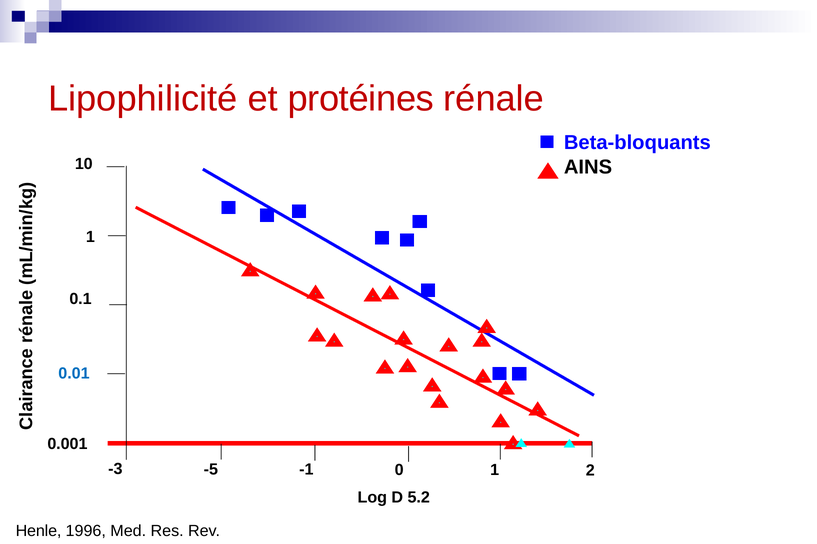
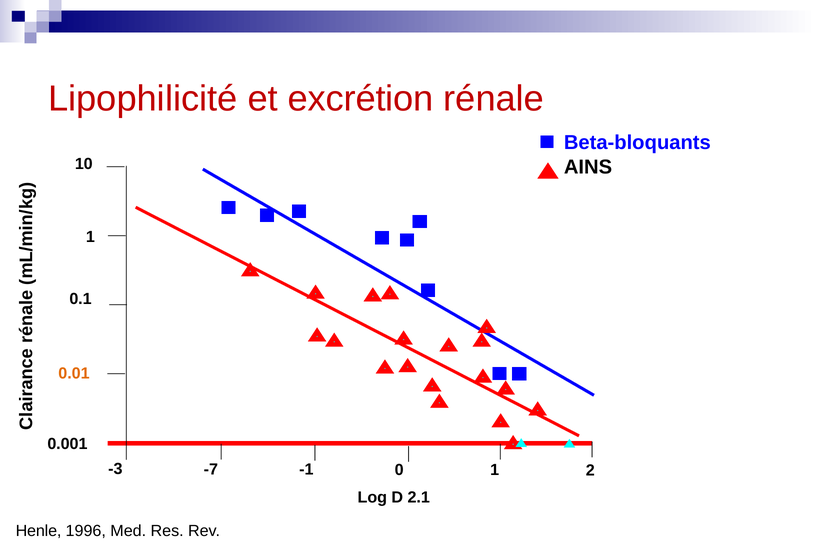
protéines: protéines -> excrétion
0.01 colour: blue -> orange
-5: -5 -> -7
5.2: 5.2 -> 2.1
